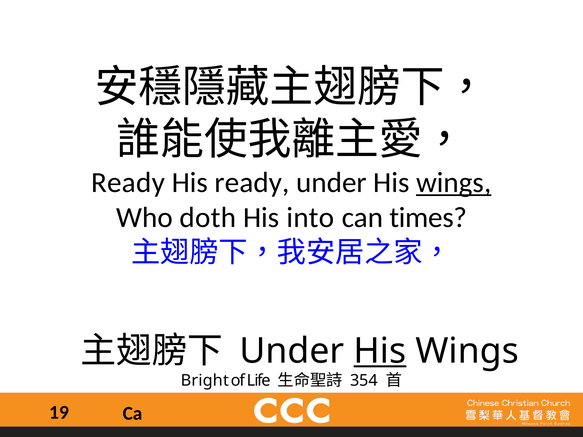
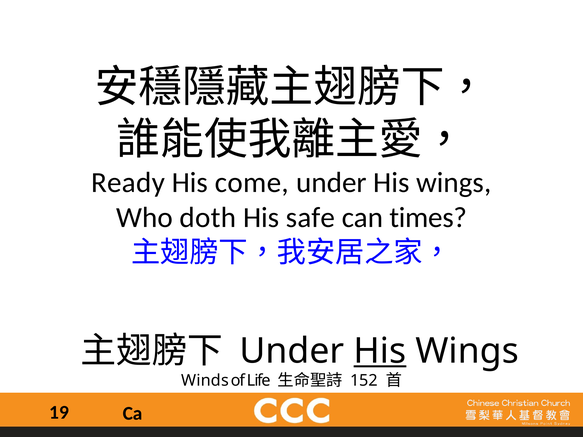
His ready: ready -> come
wings at (454, 183) underline: present -> none
into: into -> safe
Bright: Bright -> Winds
354: 354 -> 152
